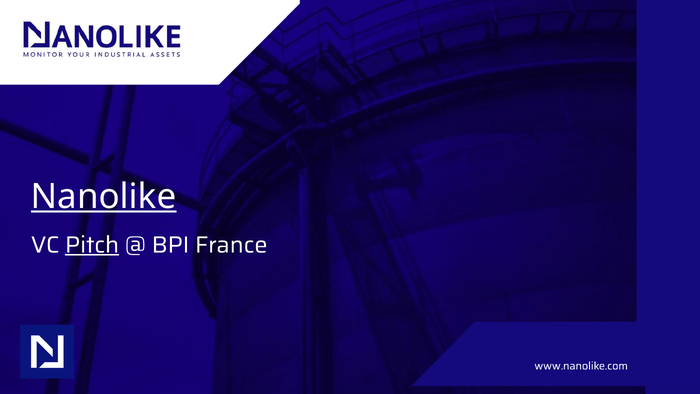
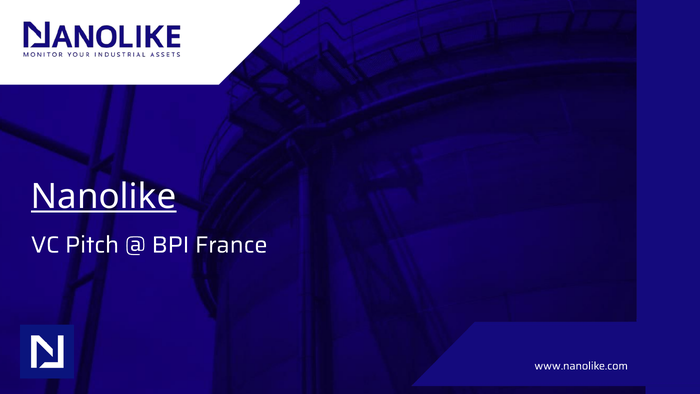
Pitch at (92, 245) underline: present -> none
